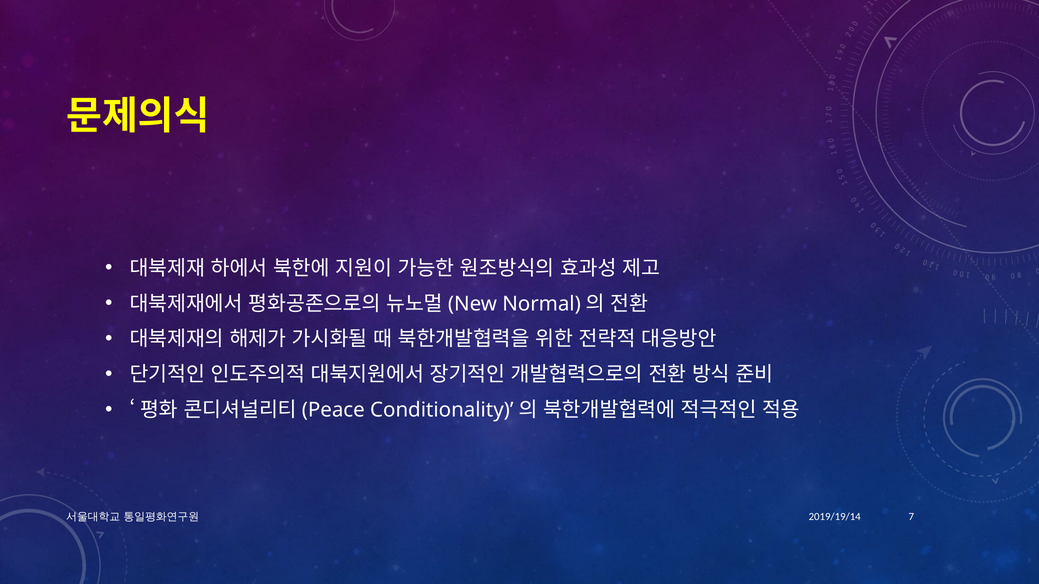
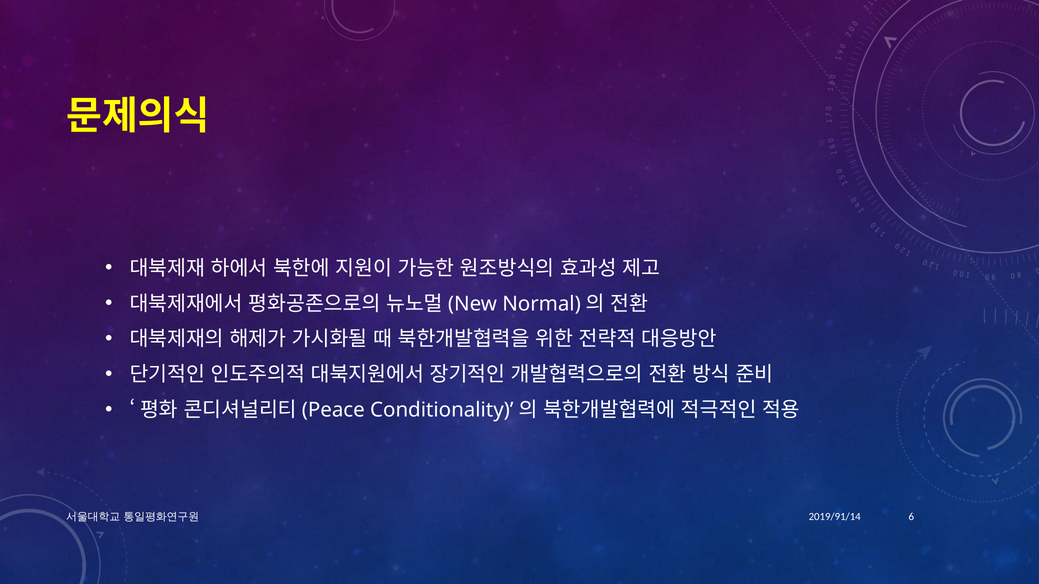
2019/19/14: 2019/19/14 -> 2019/91/14
7: 7 -> 6
